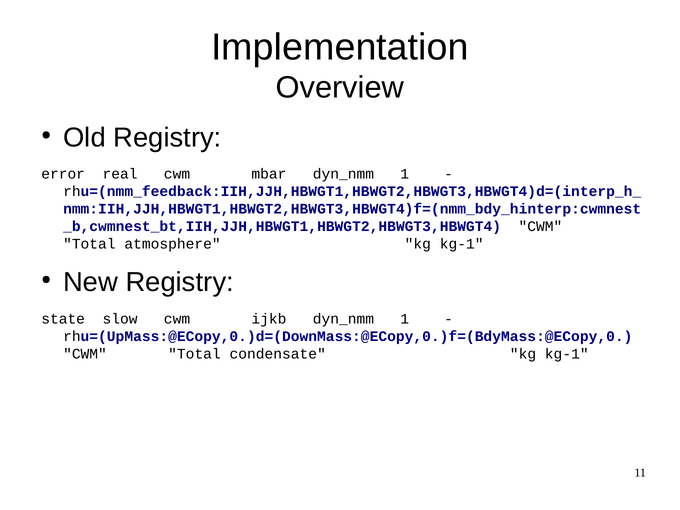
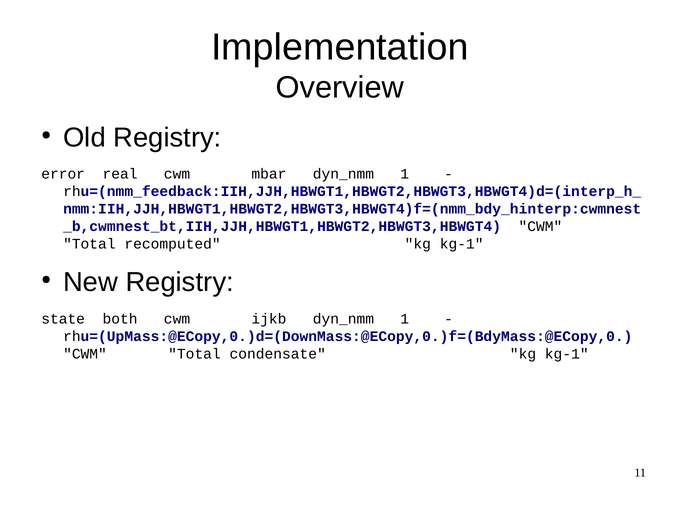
atmosphere: atmosphere -> recomputed
slow: slow -> both
